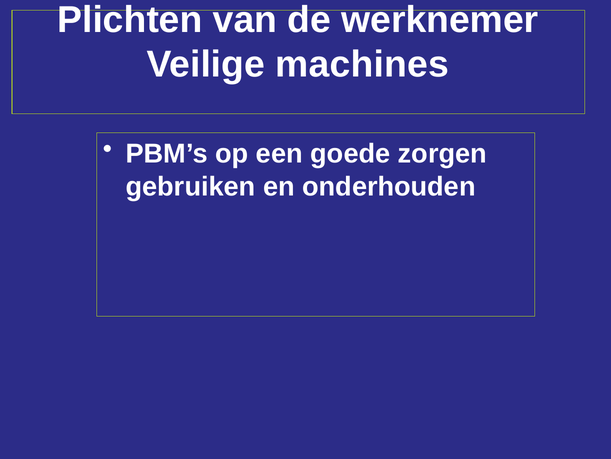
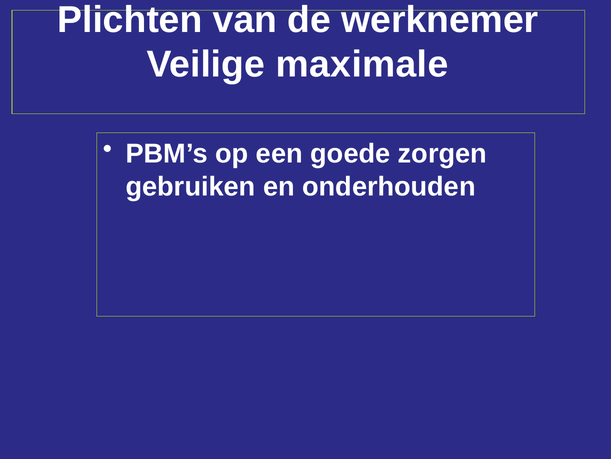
machines: machines -> maximale
